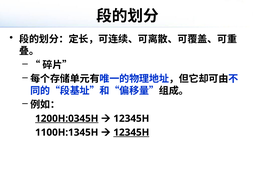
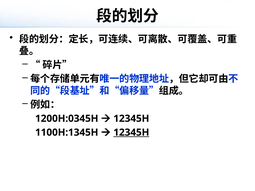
1200H:0345H underline: present -> none
